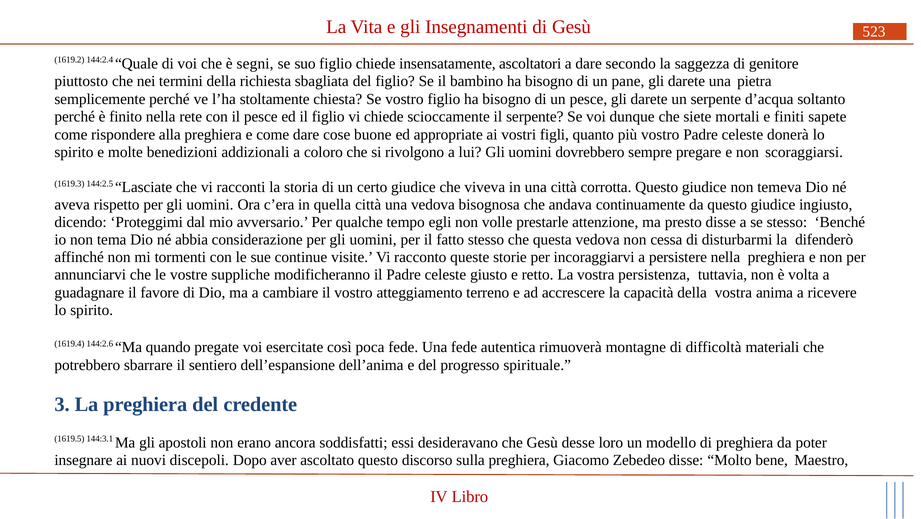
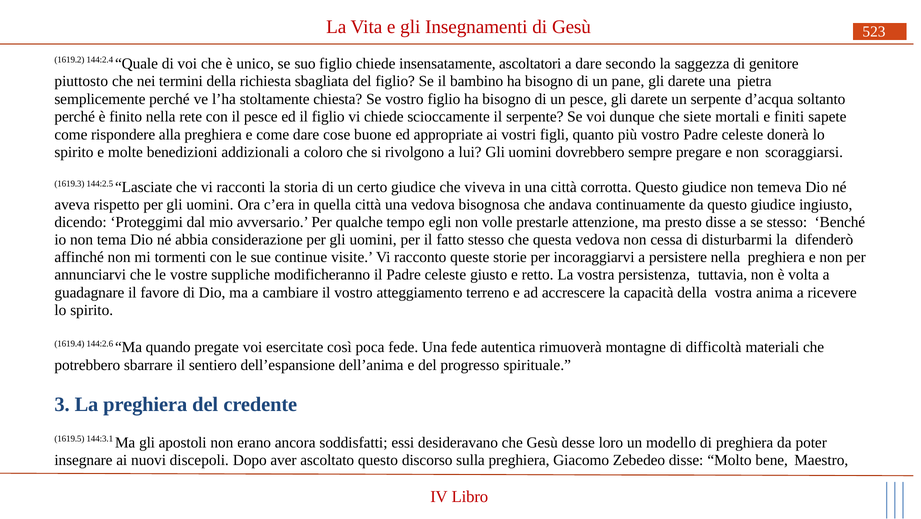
segni: segni -> unico
